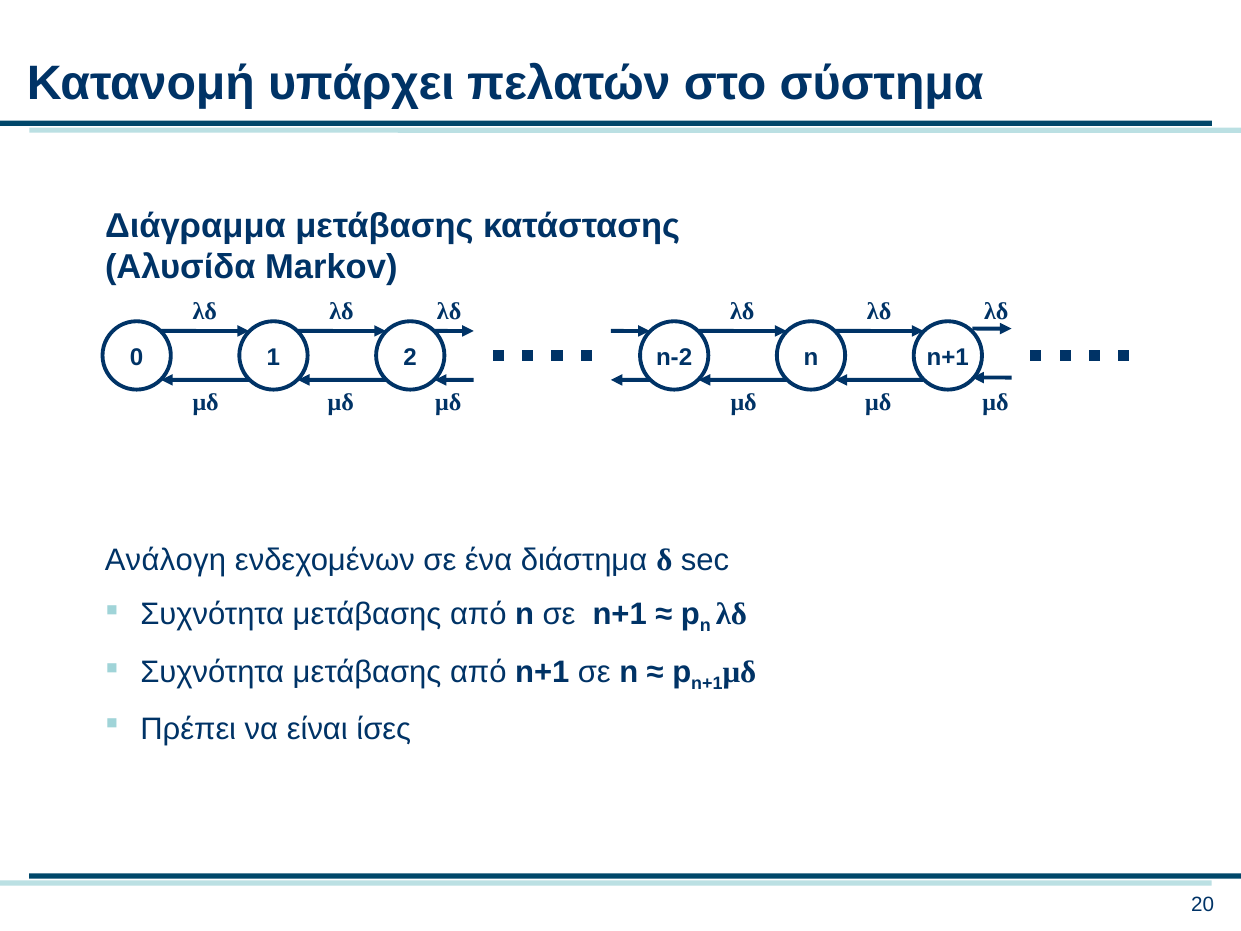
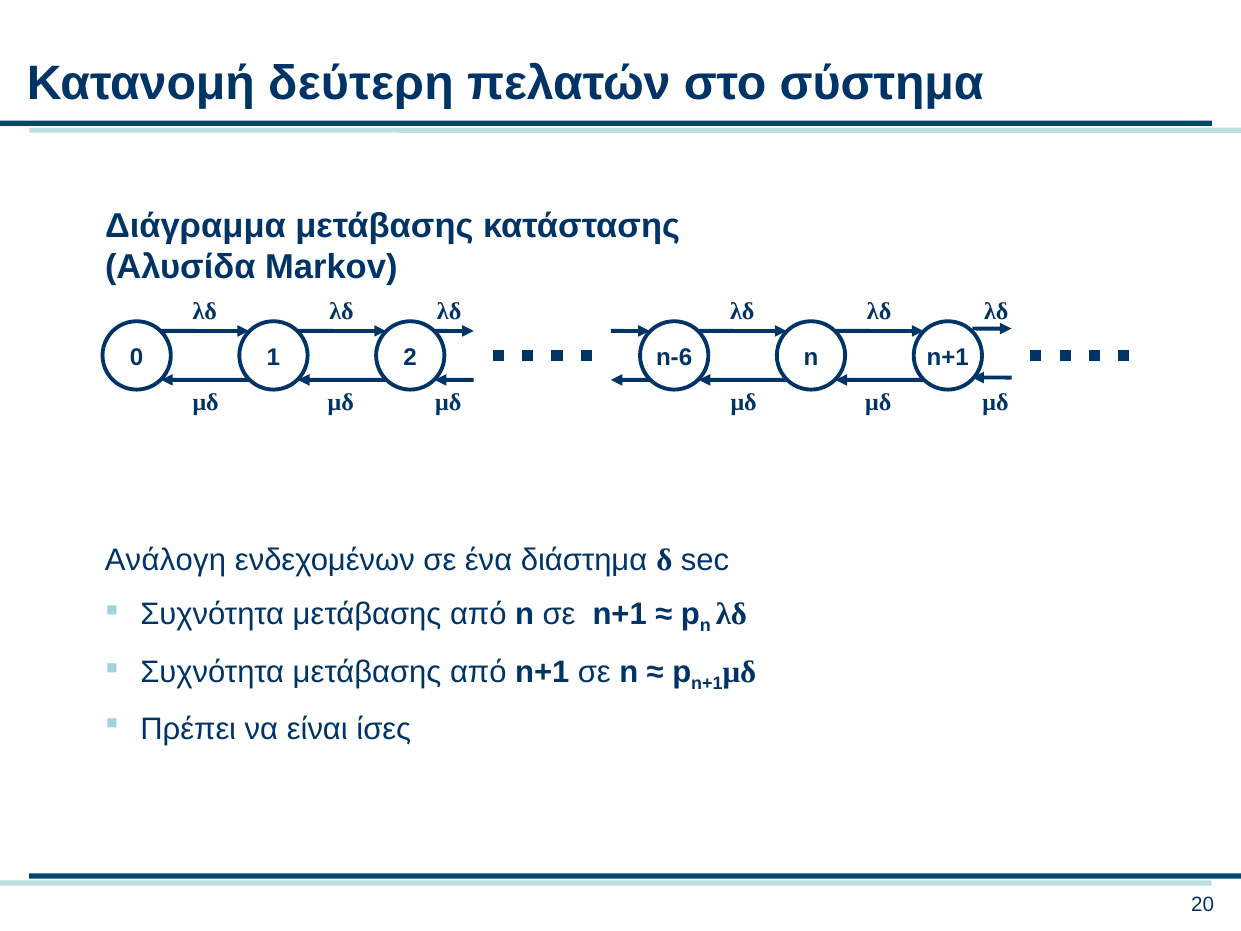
υπάρχει: υπάρχει -> δεύτερη
n-2: n-2 -> n-6
